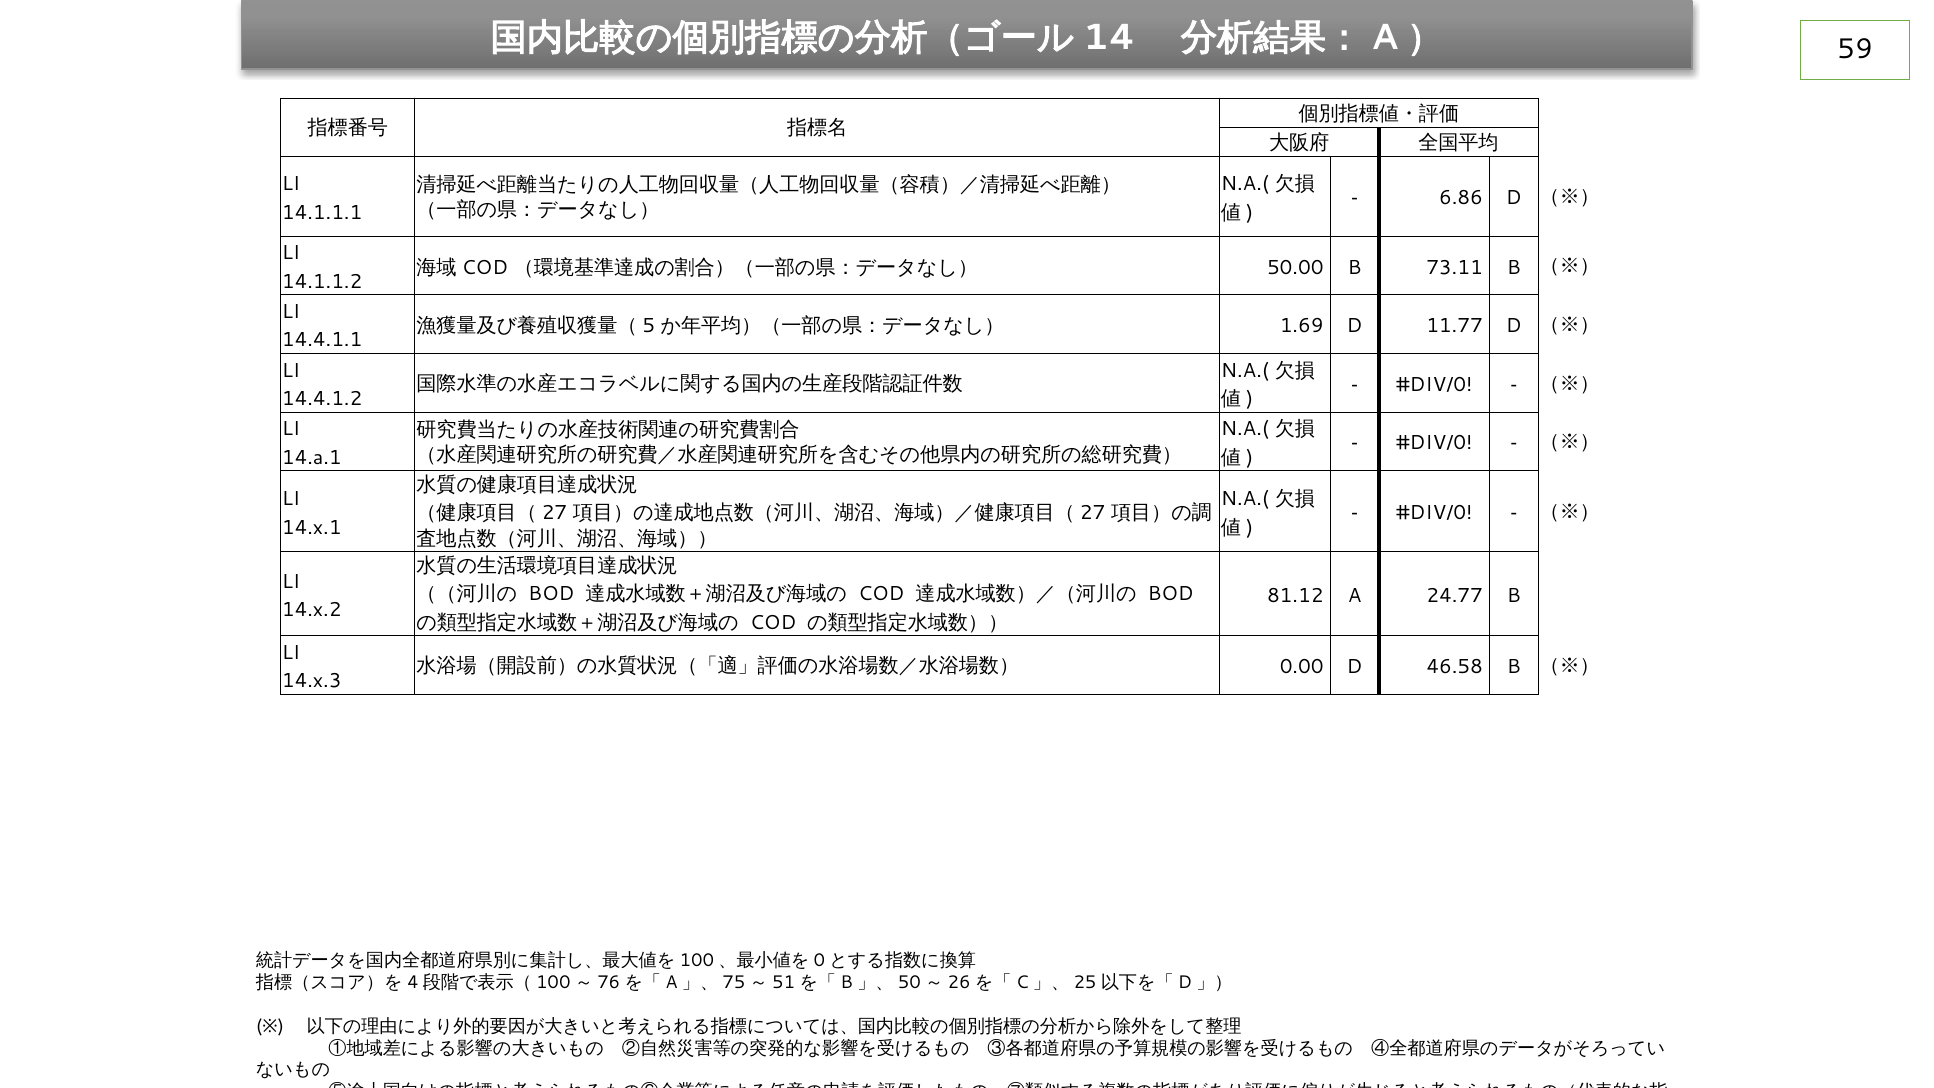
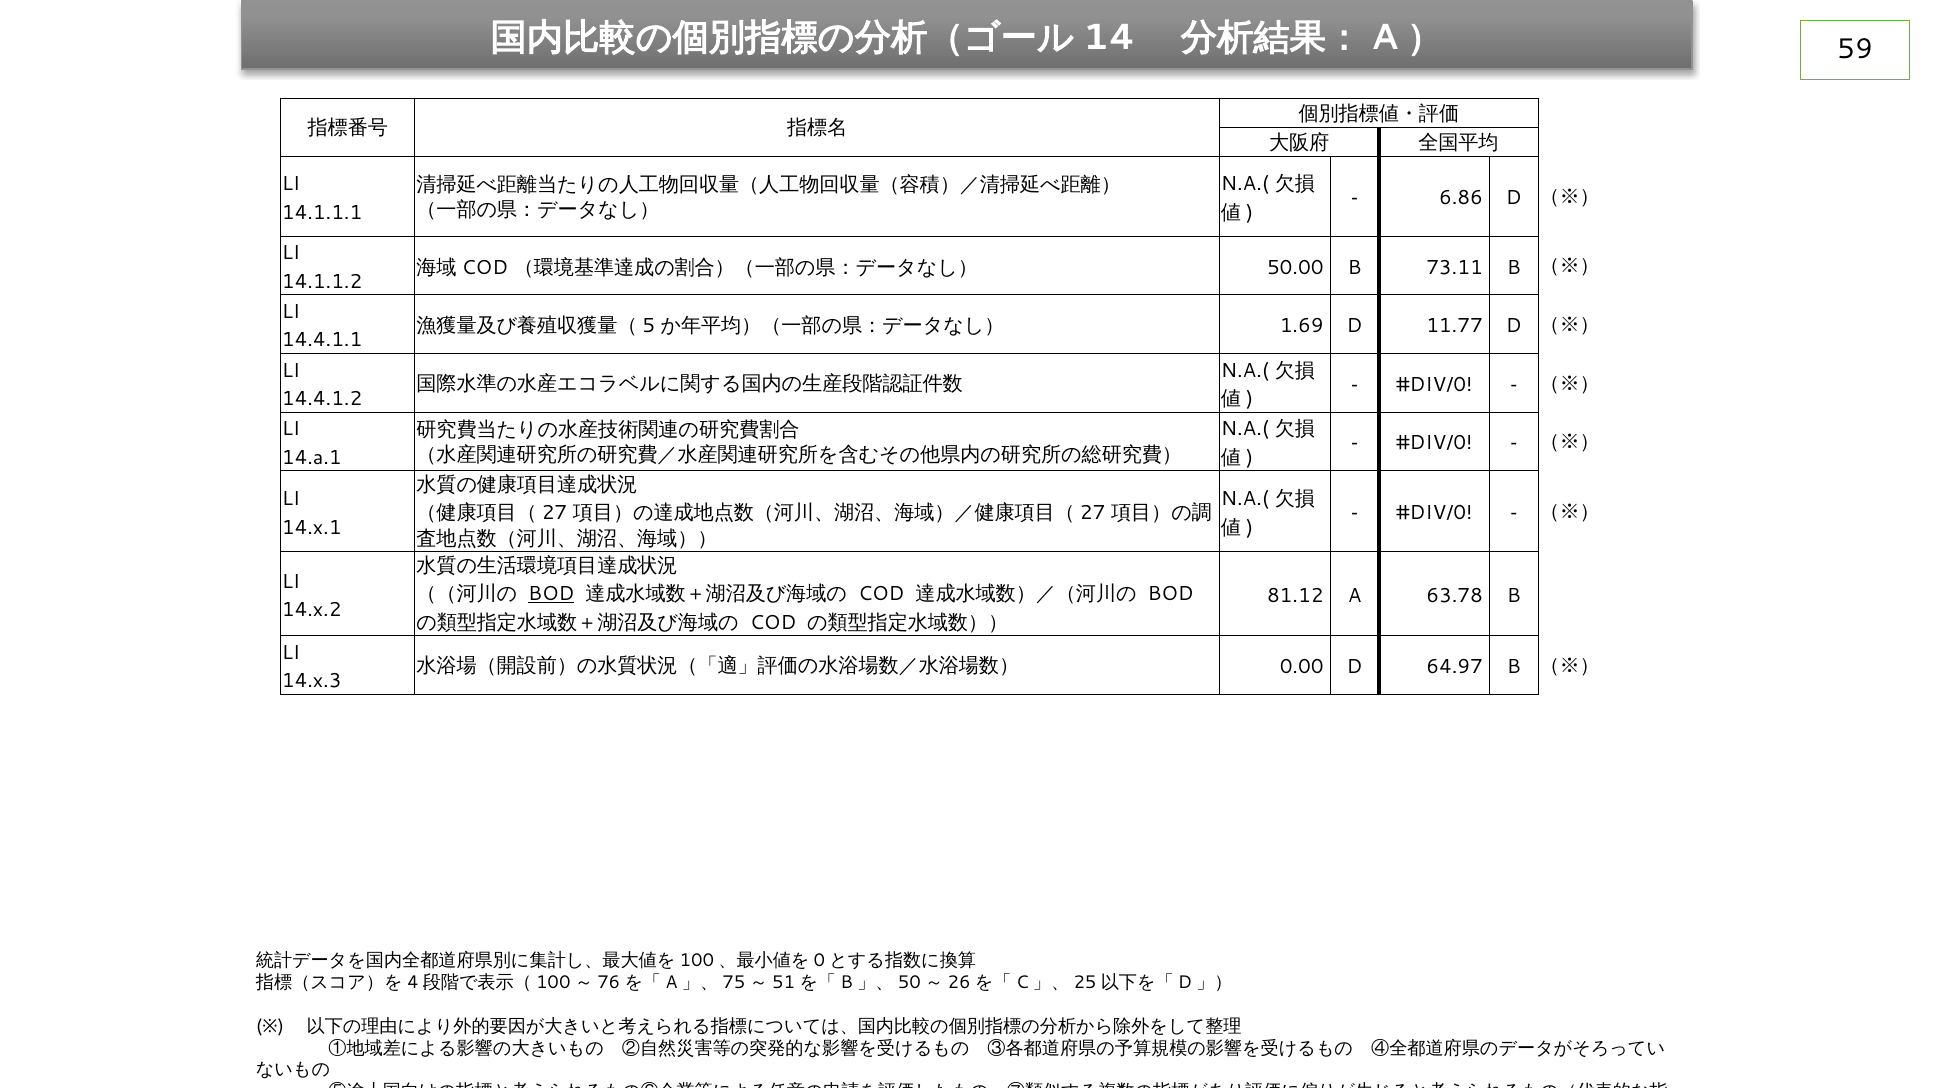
BOD at (551, 594) underline: none -> present
24.77: 24.77 -> 63.78
46.58: 46.58 -> 64.97
